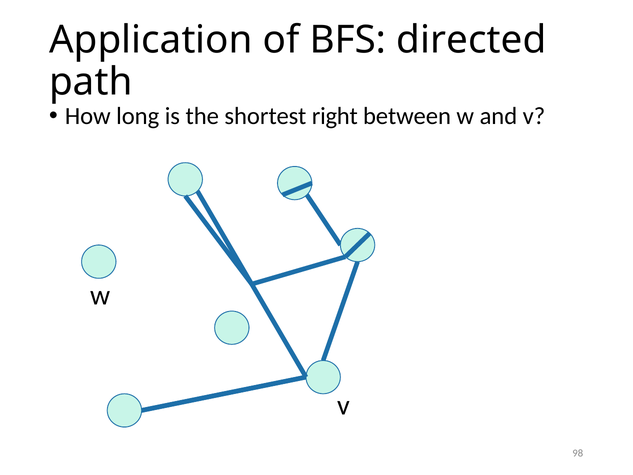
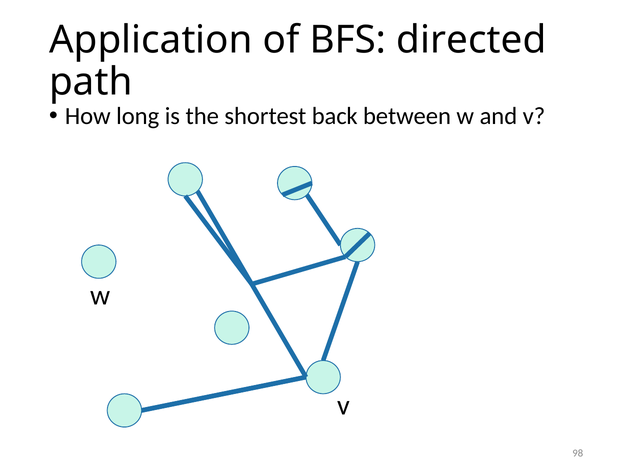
right: right -> back
